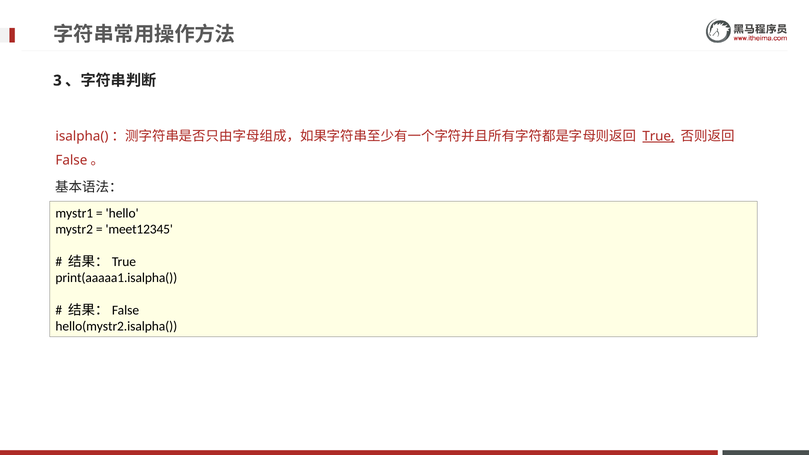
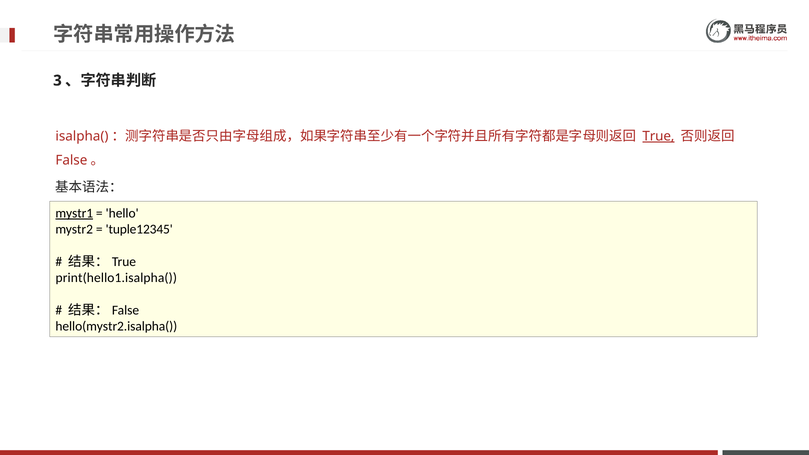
mystr1 underline: none -> present
meet12345: meet12345 -> tuple12345
print(aaaaa1.isalpha(: print(aaaaa1.isalpha( -> print(hello1.isalpha(
